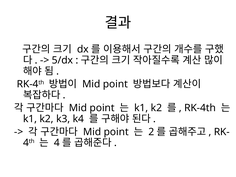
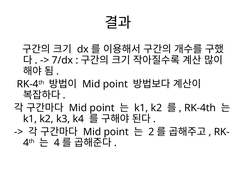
5/dx: 5/dx -> 7/dx
